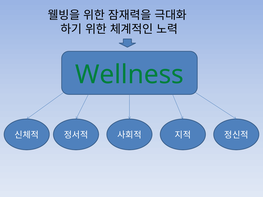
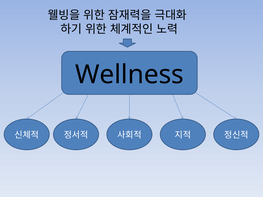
Wellness colour: green -> black
